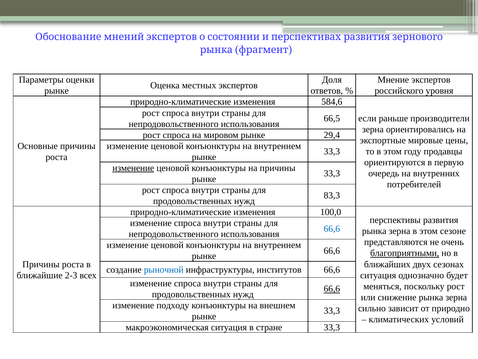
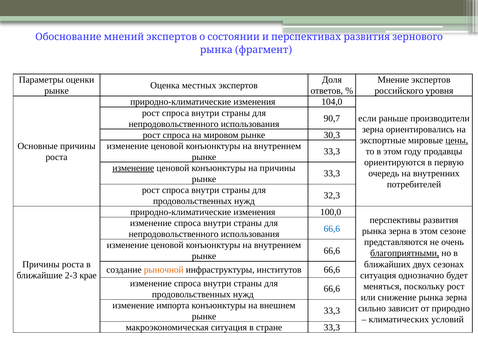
584,6: 584,6 -> 104,0
66,5: 66,5 -> 90,7
29,4: 29,4 -> 30,3
цены underline: none -> present
83,3: 83,3 -> 32,3
рыночной colour: blue -> orange
всех: всех -> крае
66,6 at (332, 288) underline: present -> none
подходу: подходу -> импорта
